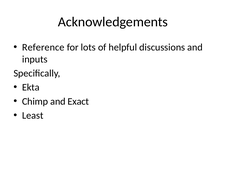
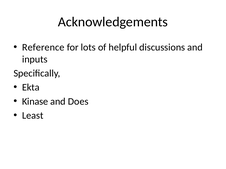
Chimp: Chimp -> Kinase
Exact: Exact -> Does
